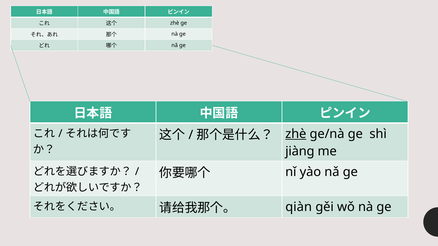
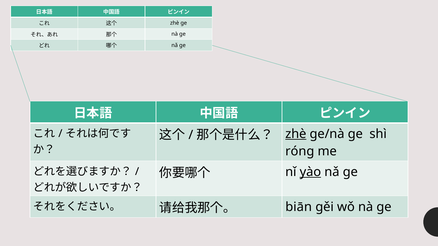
jiàng: jiàng -> róng
yào underline: none -> present
qiàn: qiàn -> biān
